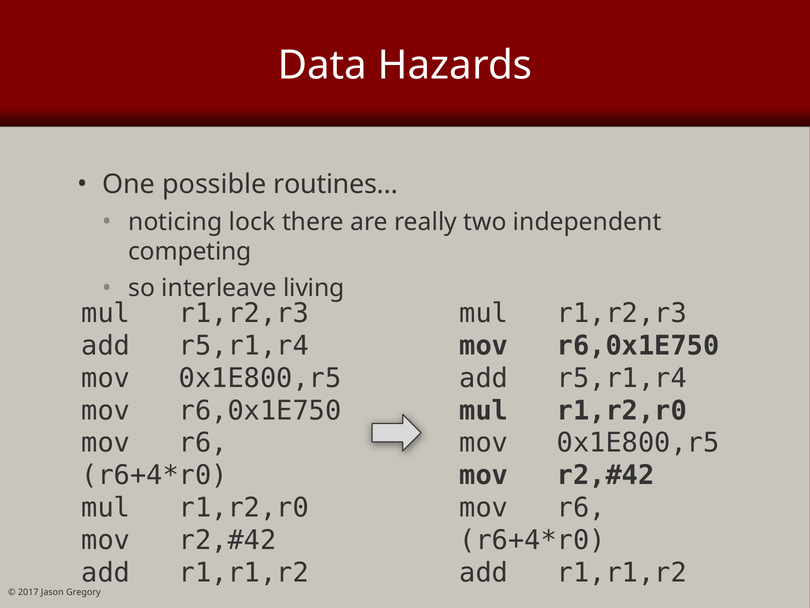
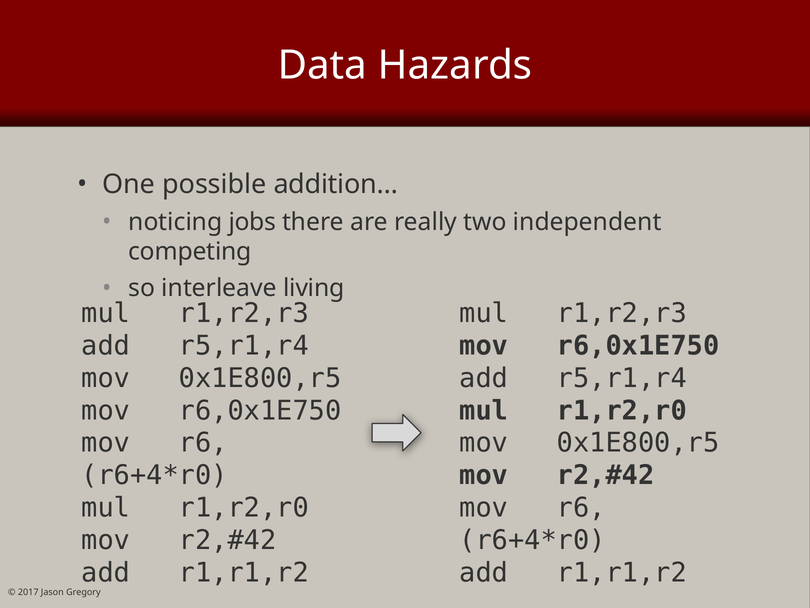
routines…: routines… -> addition…
lock: lock -> jobs
